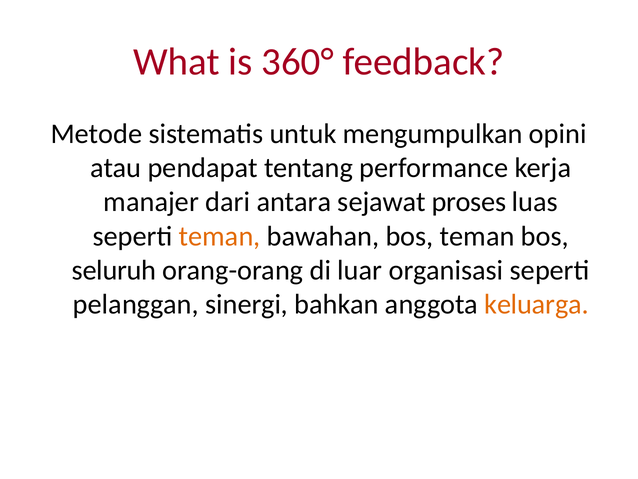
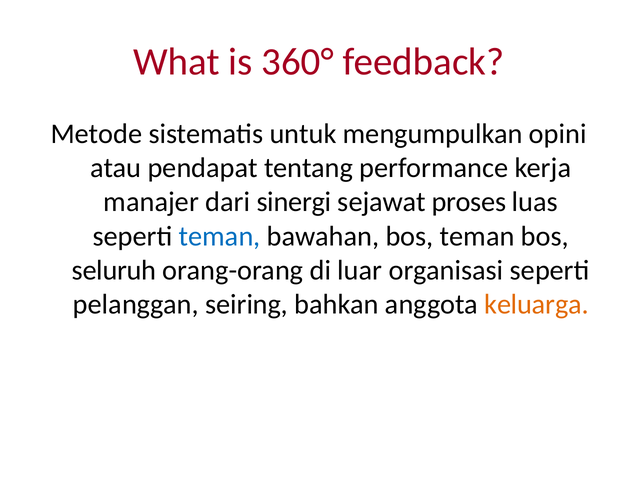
antara: antara -> sinergi
teman at (220, 236) colour: orange -> blue
sinergi: sinergi -> seiring
